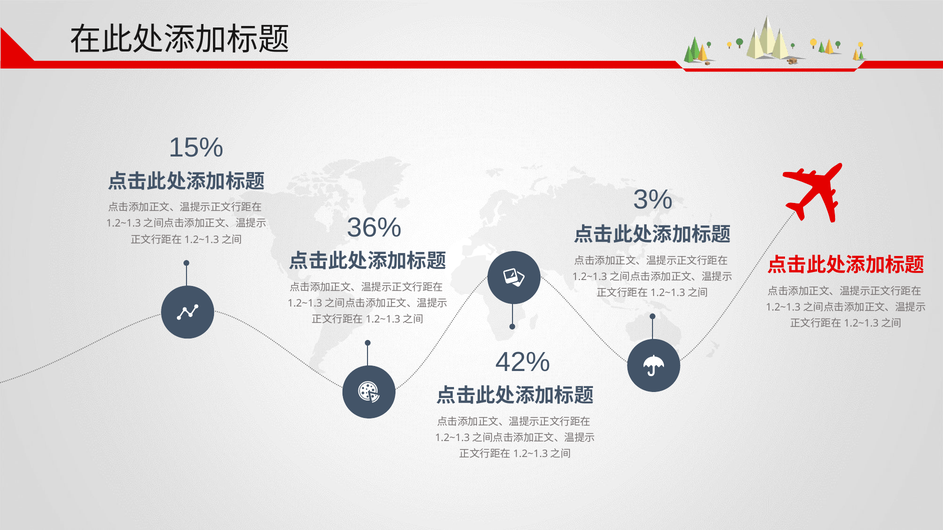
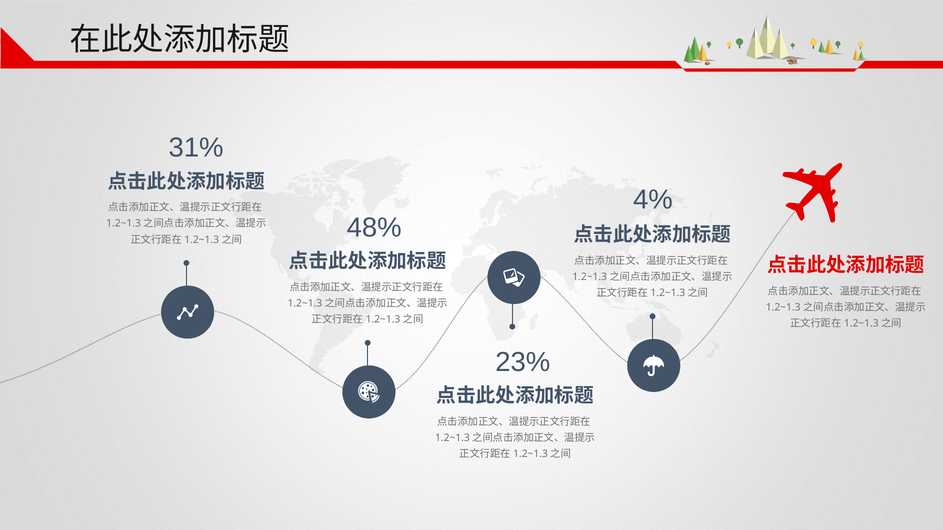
15%: 15% -> 31%
3%: 3% -> 4%
36%: 36% -> 48%
42%: 42% -> 23%
